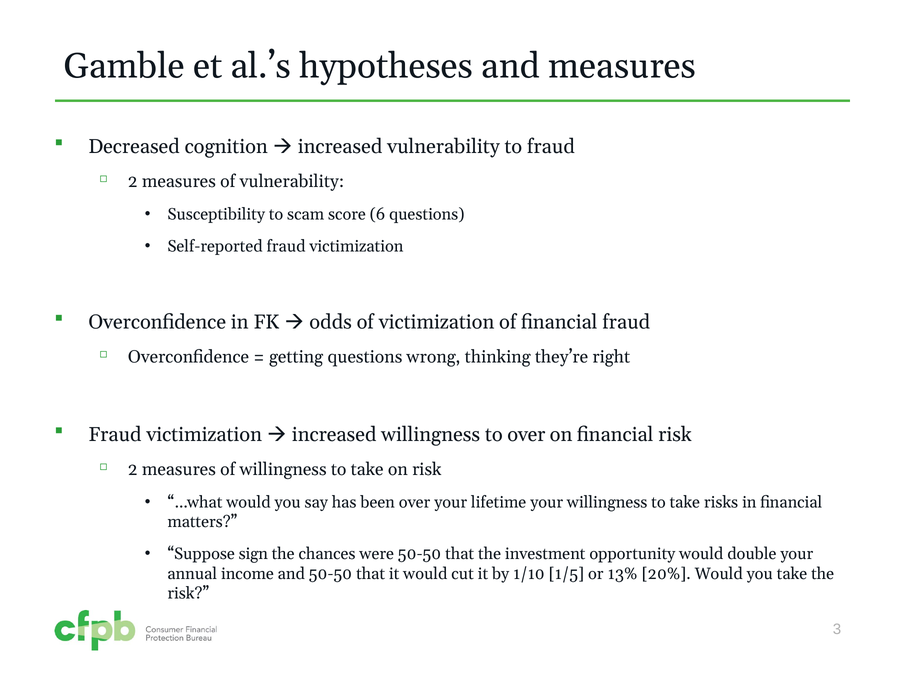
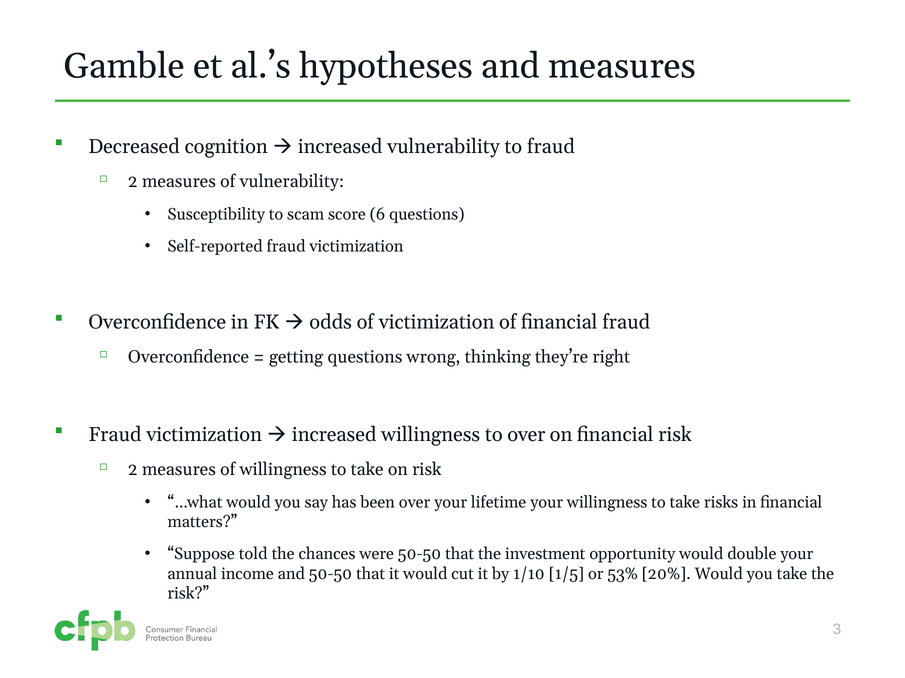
sign: sign -> told
13%: 13% -> 53%
